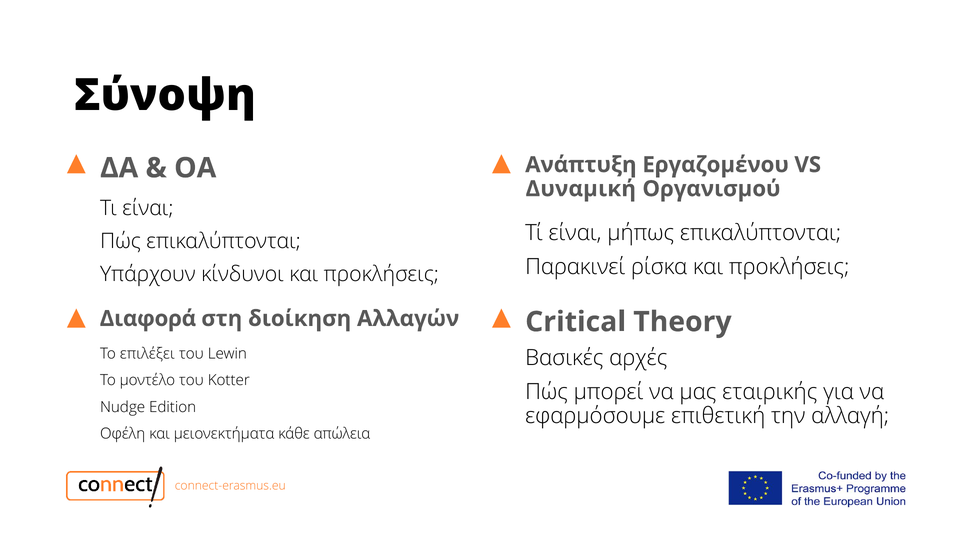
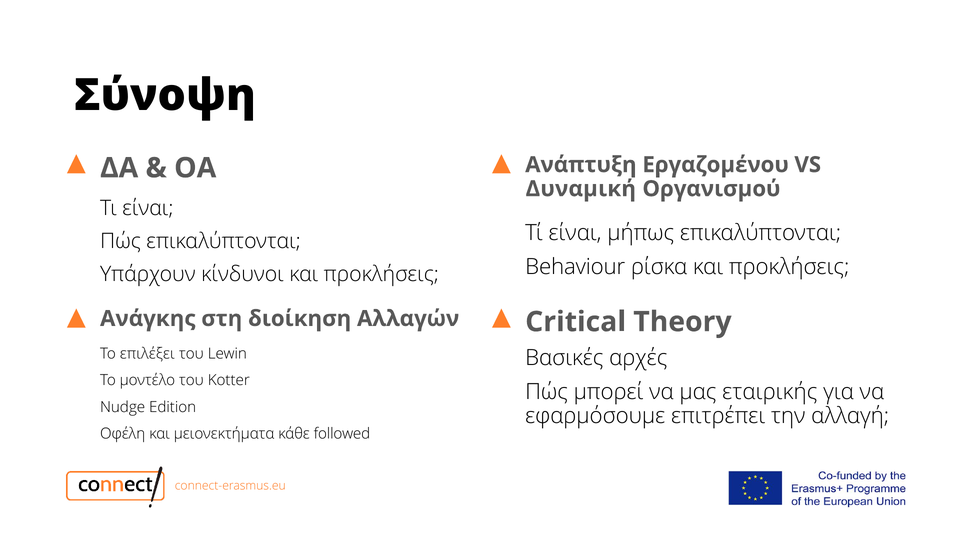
Παρακινεί: Παρακινεί -> Behaviour
Διαφορά: Διαφορά -> Ανάγκης
επιθετική: επιθετική -> επιτρέπει
απώλεια: απώλεια -> followed
